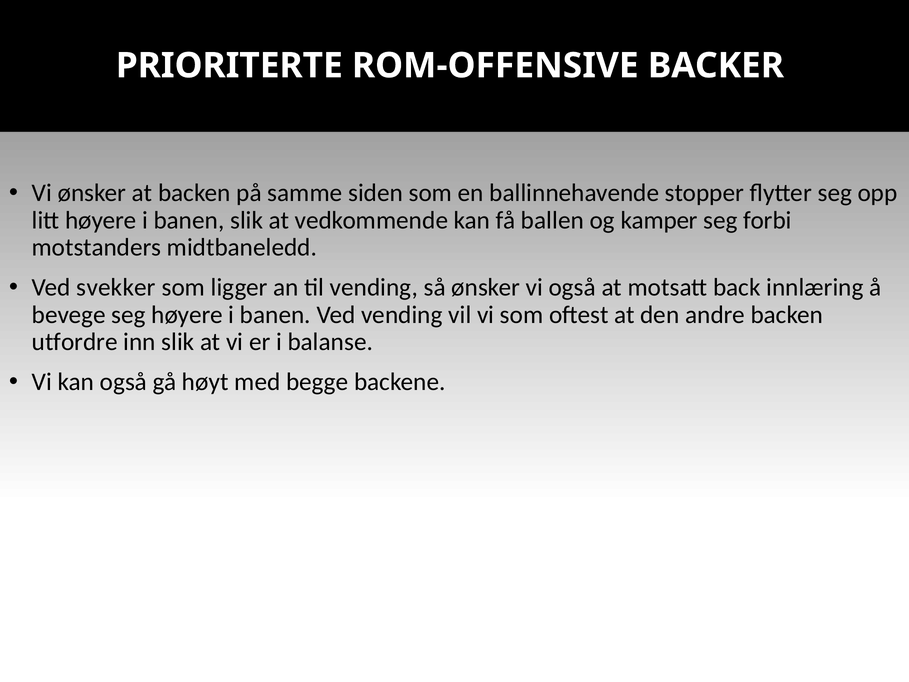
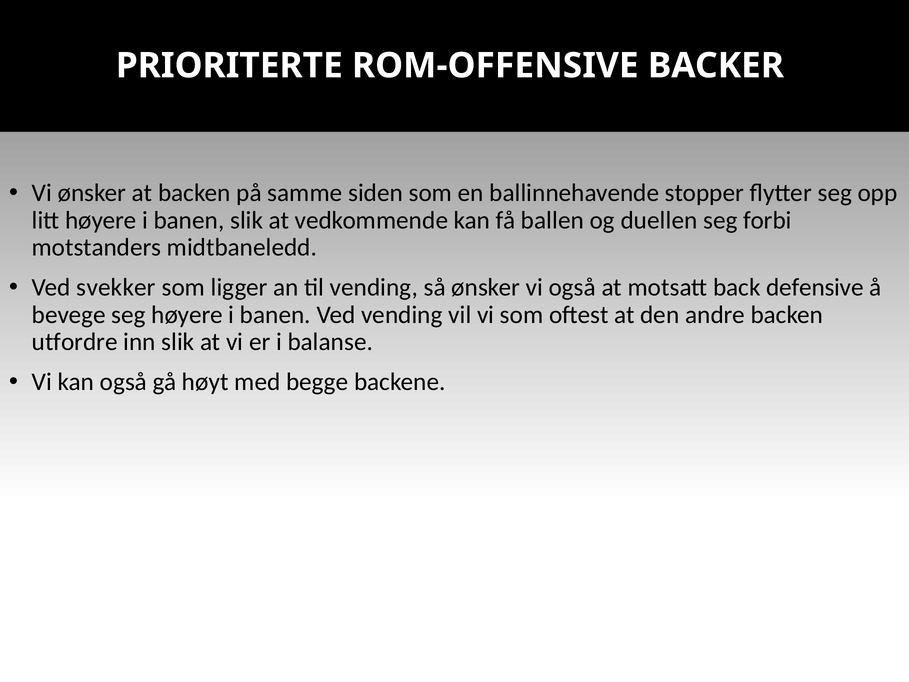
kamper: kamper -> duellen
innlæring: innlæring -> defensive
